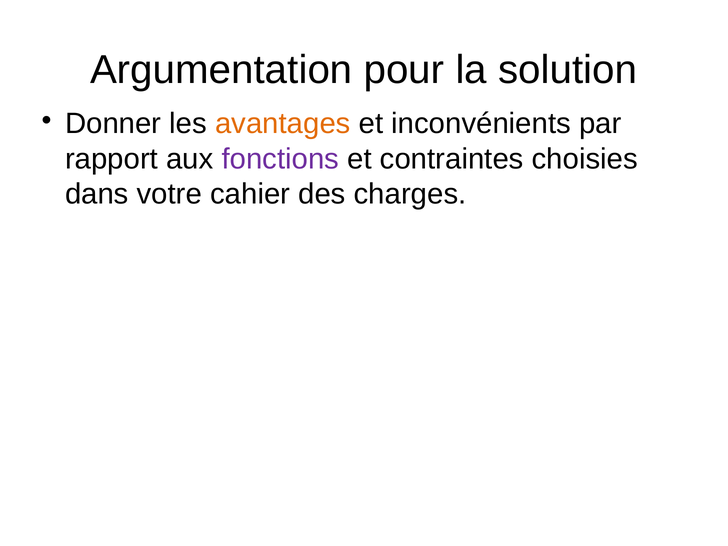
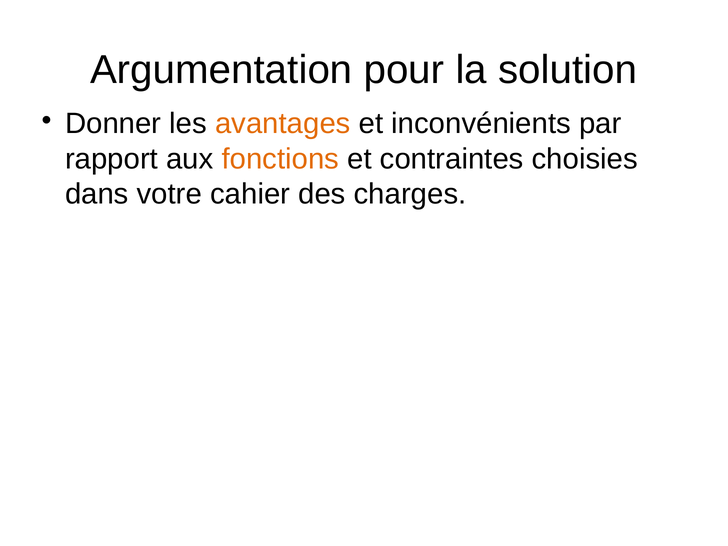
fonctions colour: purple -> orange
